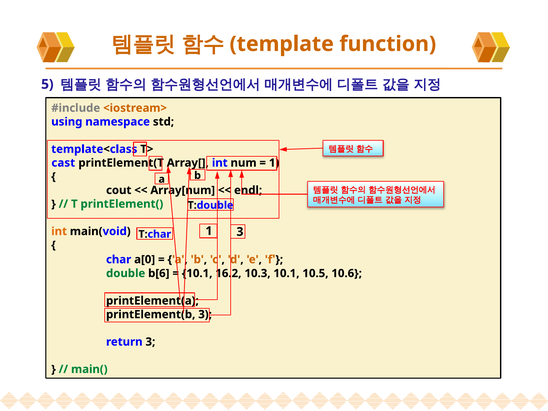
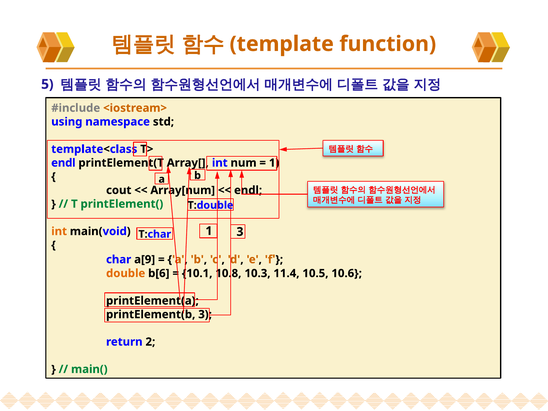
cast at (63, 163): cast -> endl
a[0: a[0 -> a[9
double colour: green -> orange
16.2: 16.2 -> 10.8
10.3 10.1: 10.1 -> 11.4
return 3: 3 -> 2
